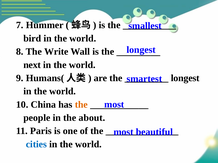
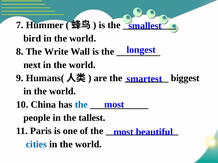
longest at (185, 78): longest -> biggest
the at (81, 105) colour: orange -> blue
about: about -> tallest
